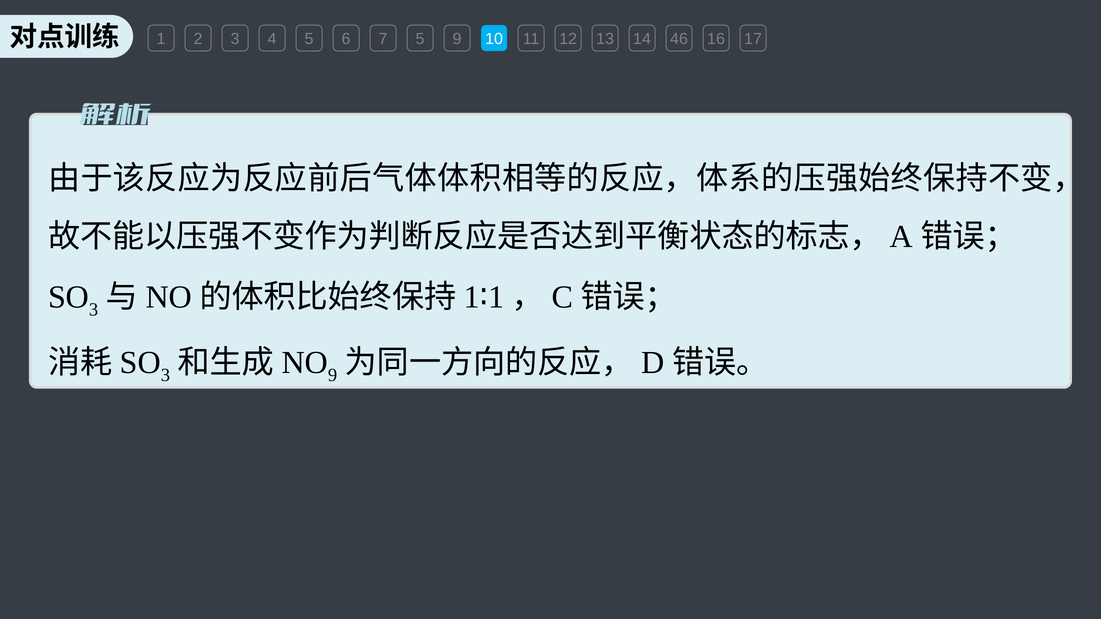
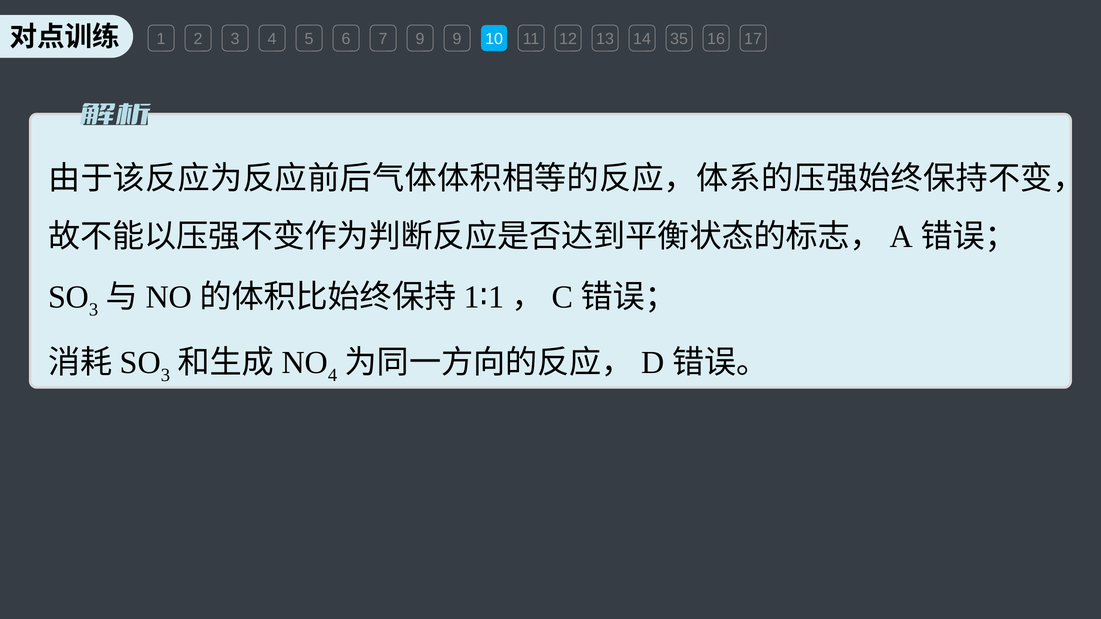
7 5: 5 -> 9
46: 46 -> 35
9 at (333, 376): 9 -> 4
